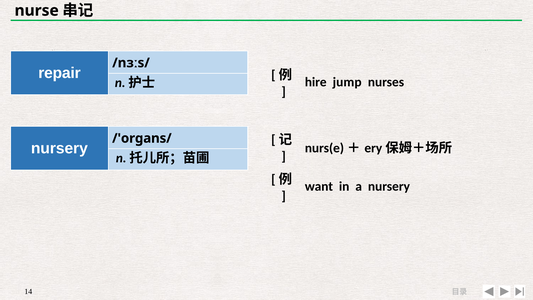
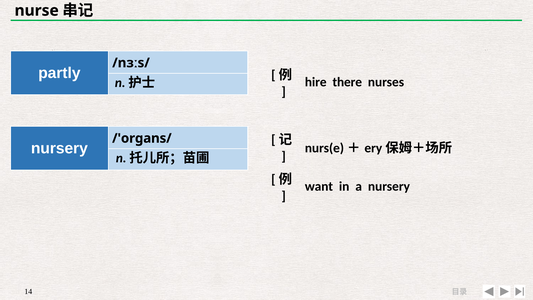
repair: repair -> partly
jump: jump -> there
